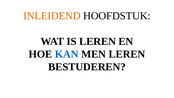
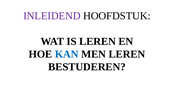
INLEIDEND colour: orange -> purple
